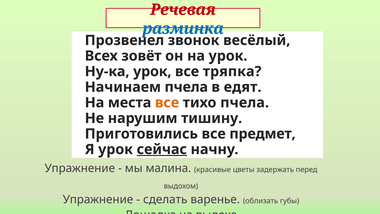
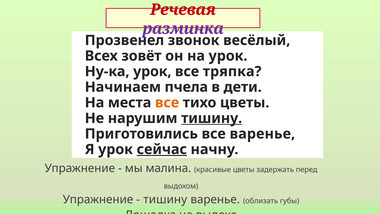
разминка colour: blue -> purple
едят: едят -> дети
тихо пчела: пчела -> цветы
тишину at (212, 118) underline: none -> present
все предмет: предмет -> варенье
сделать at (165, 199): сделать -> тишину
